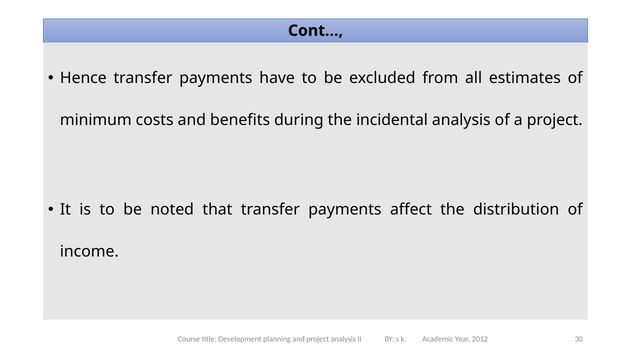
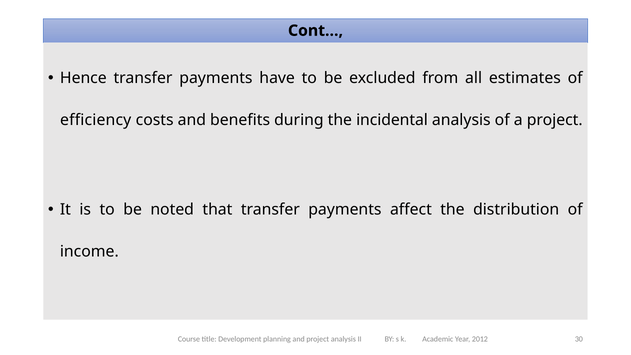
minimum: minimum -> efficiency
